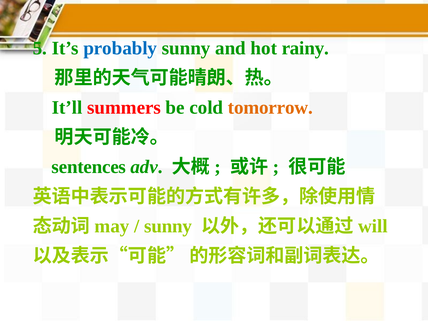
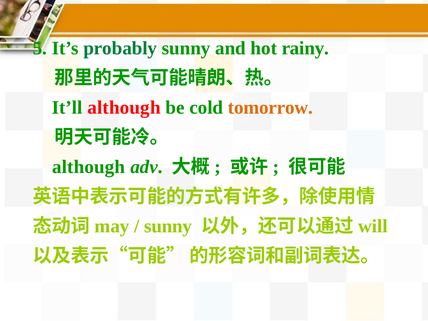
probably colour: blue -> green
It’ll summers: summers -> although
sentences at (89, 167): sentences -> although
